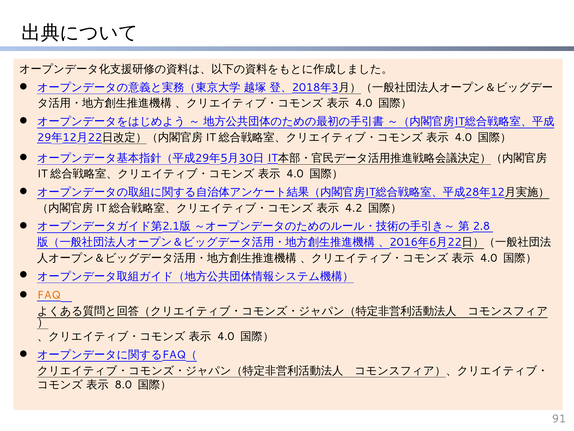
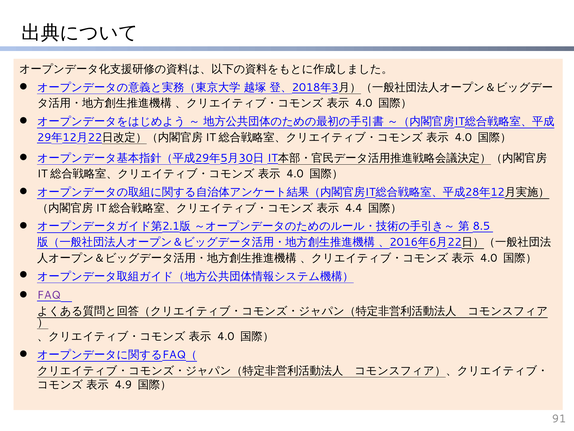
4.2: 4.2 -> 4.4
2.8: 2.8 -> 8.5
FAQ colour: orange -> purple
8.0: 8.0 -> 4.9
